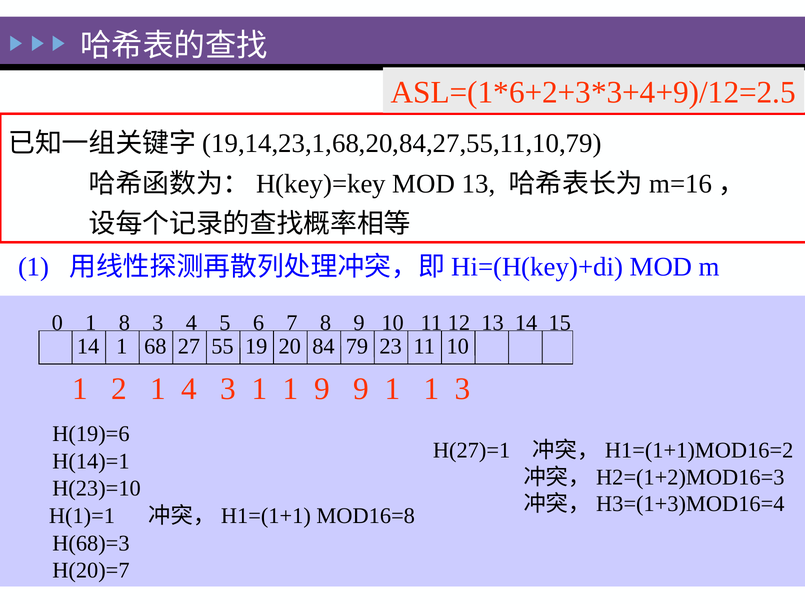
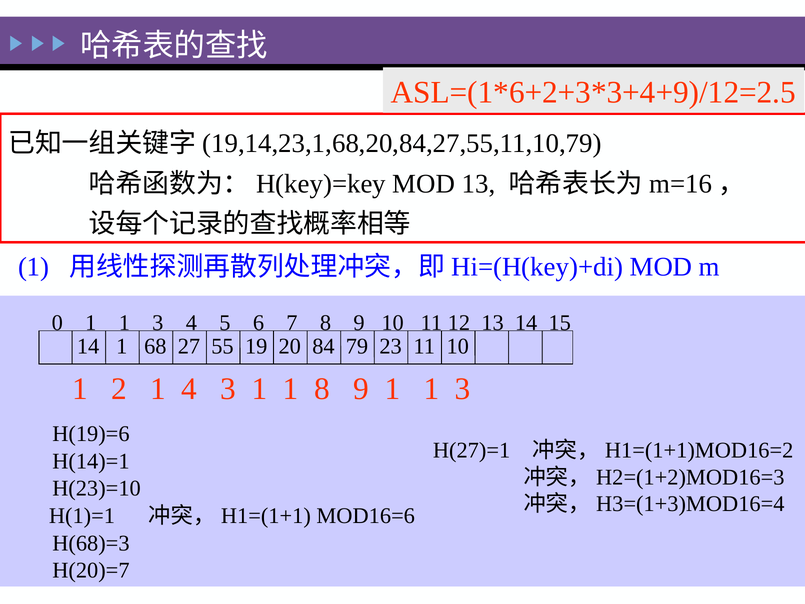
0 1 8: 8 -> 1
1 9: 9 -> 8
MOD16=8: MOD16=8 -> MOD16=6
